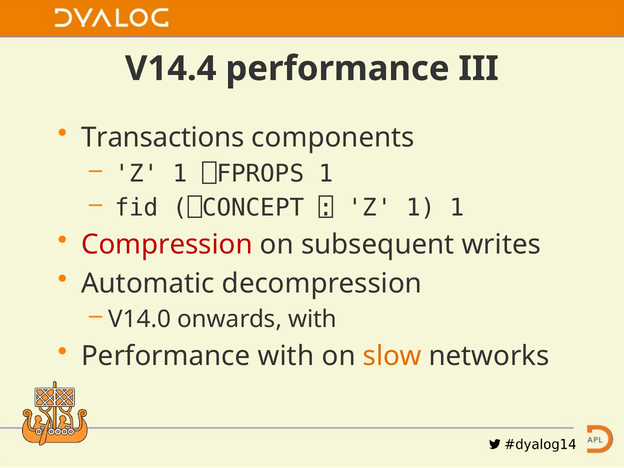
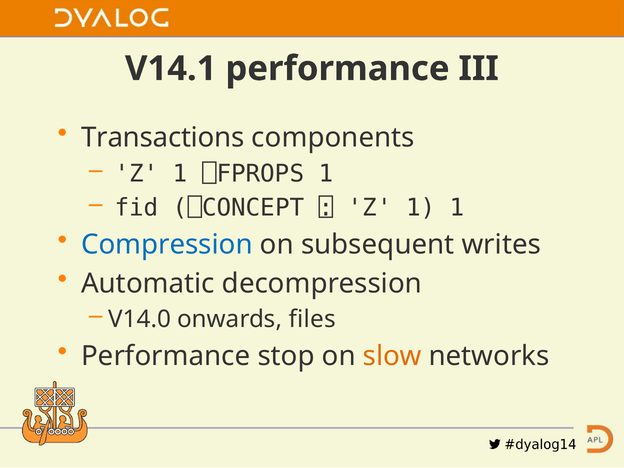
V14.4: V14.4 -> V14.1
Compression colour: red -> blue
onwards with: with -> files
Performance with: with -> stop
